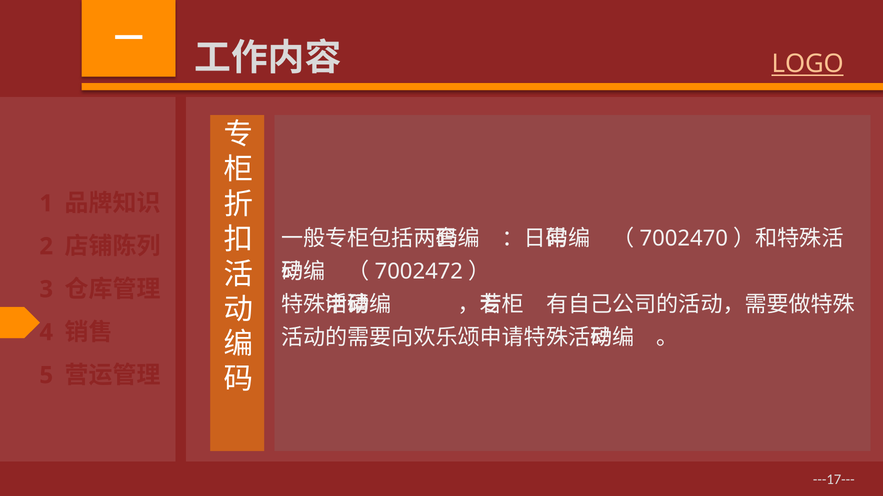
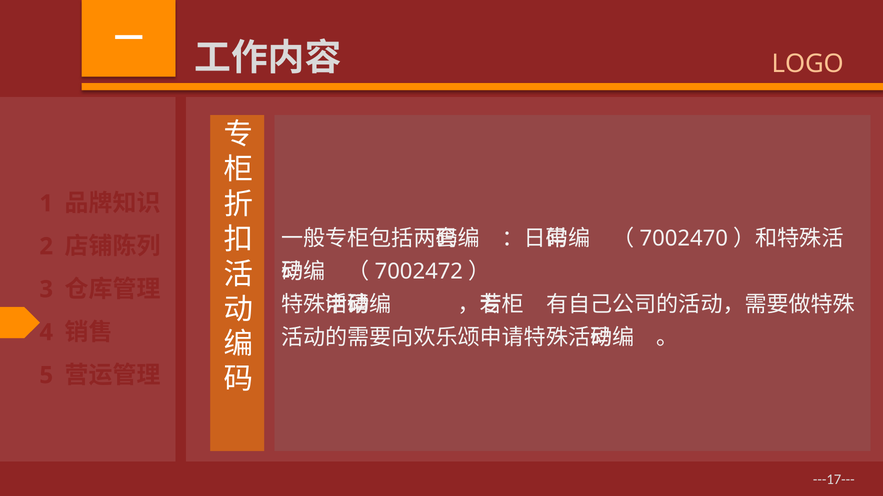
LOGO underline: present -> none
